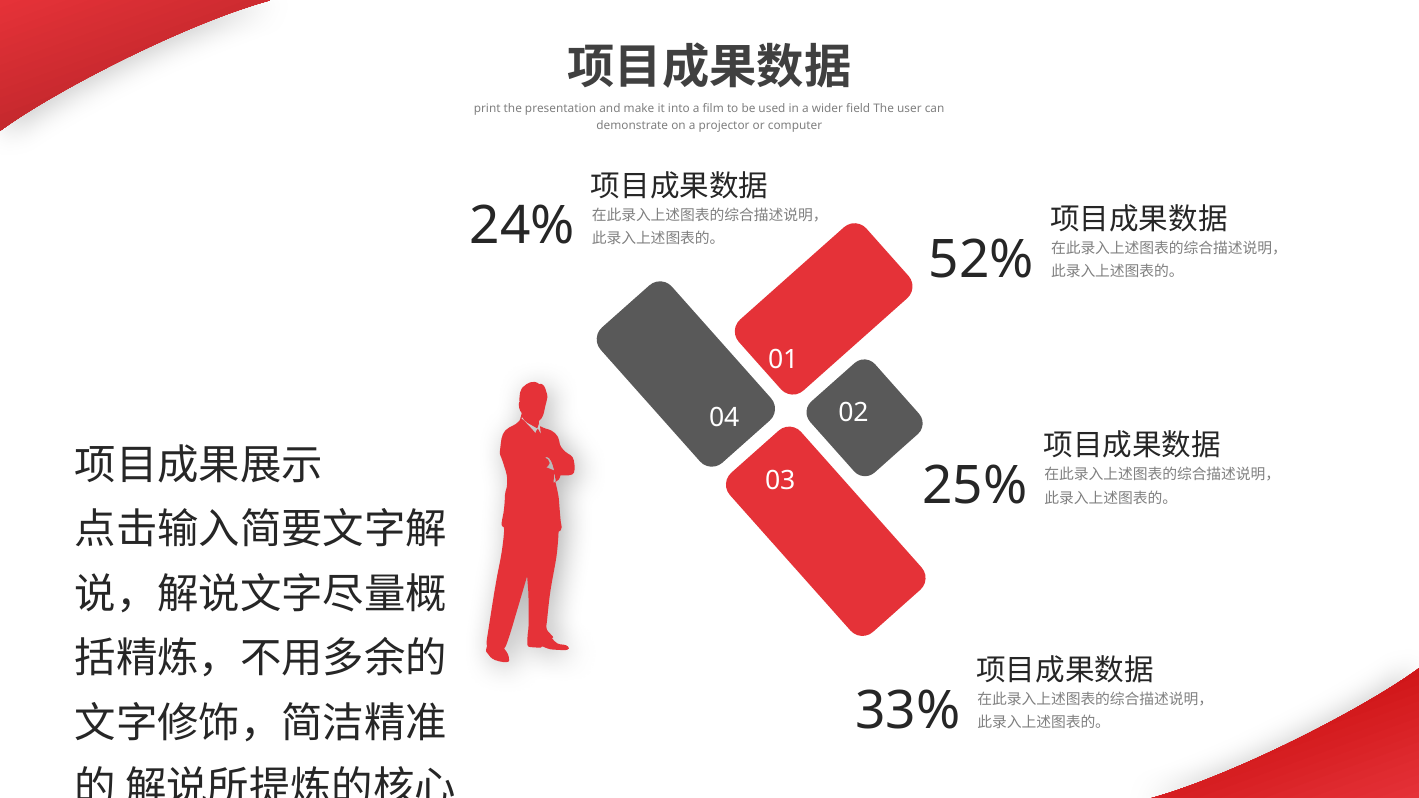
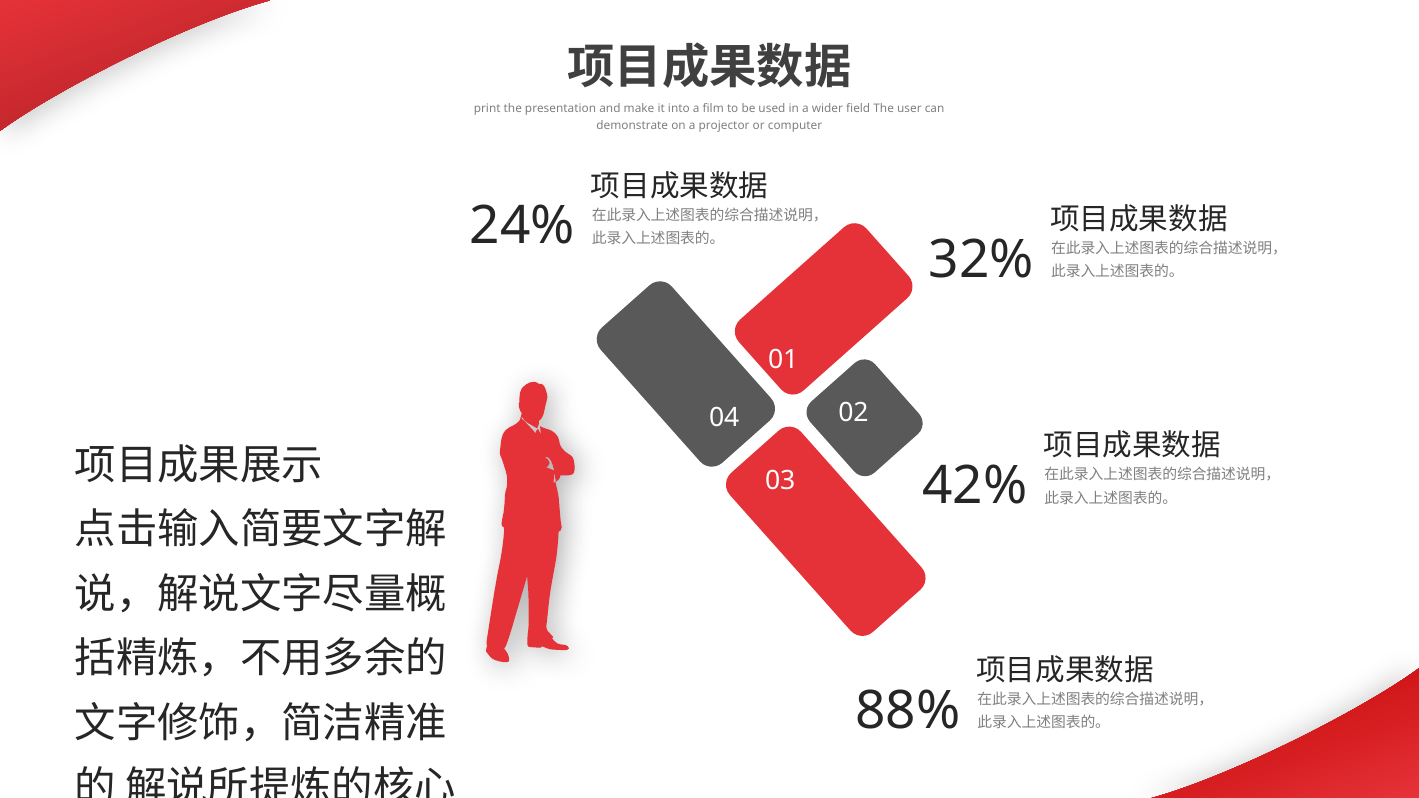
52%: 52% -> 32%
25%: 25% -> 42%
33%: 33% -> 88%
